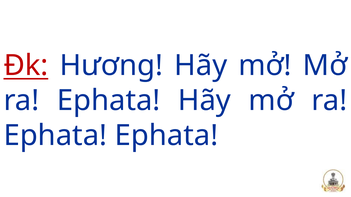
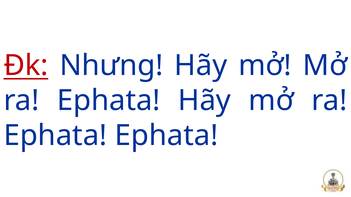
Hương: Hương -> Nhưng
